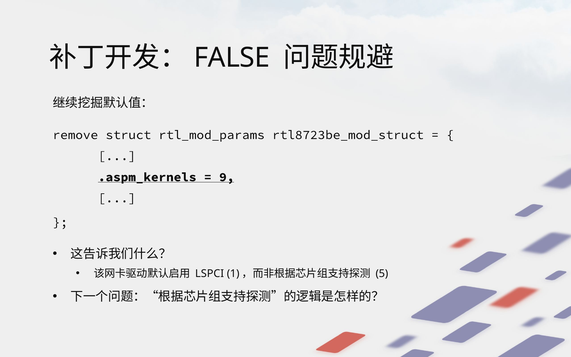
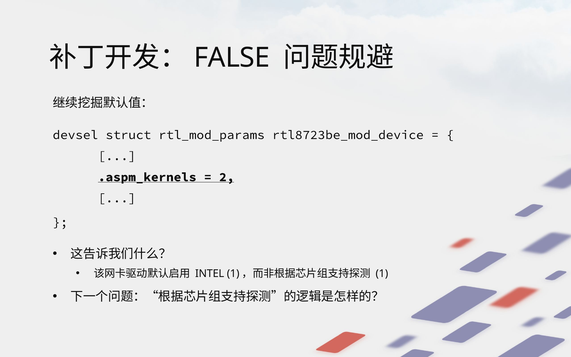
remove: remove -> devsel
rtl8723be_mod_struct: rtl8723be_mod_struct -> rtl8723be_mod_device
9: 9 -> 2
LSPCI: LSPCI -> INTEL
5: 5 -> 1
